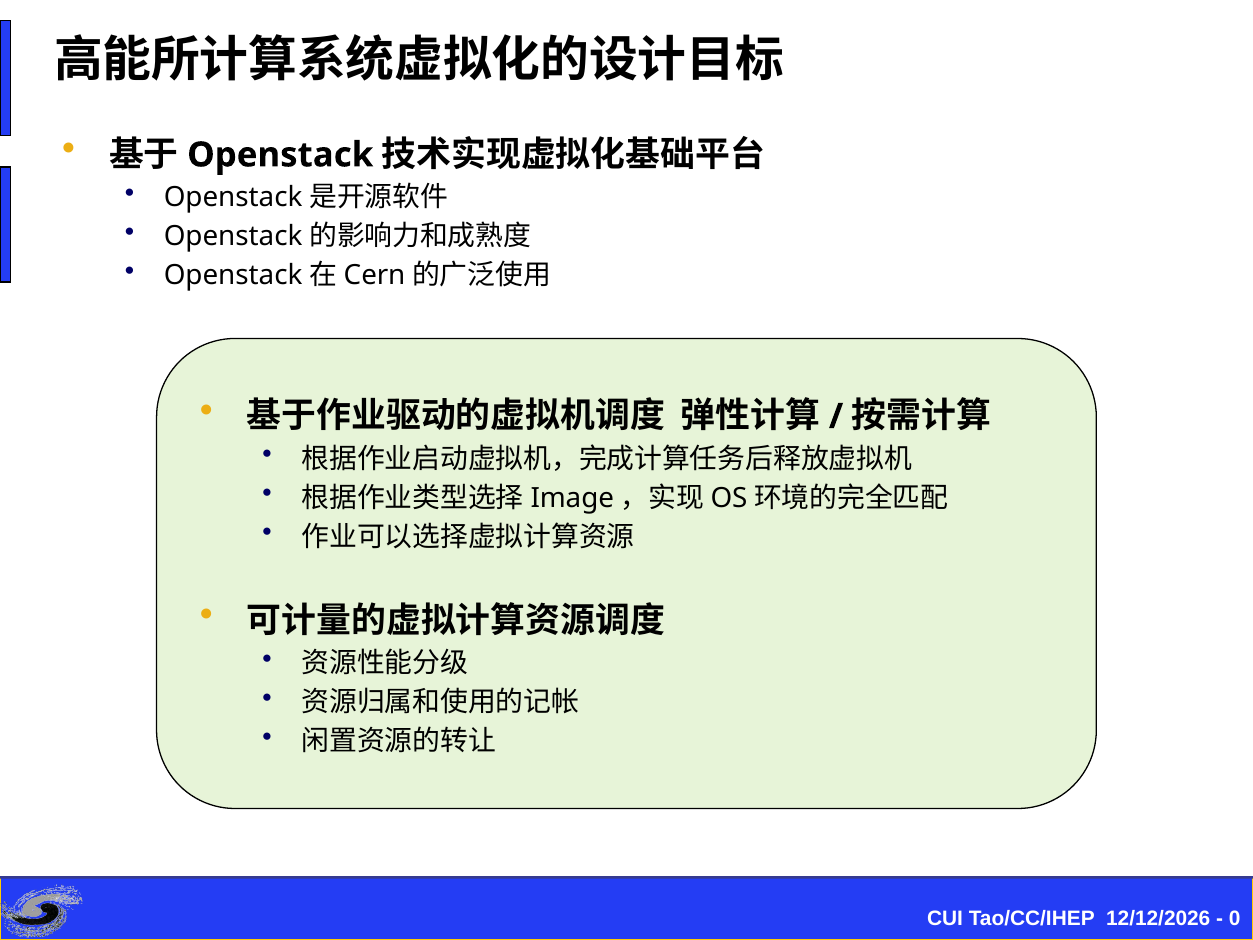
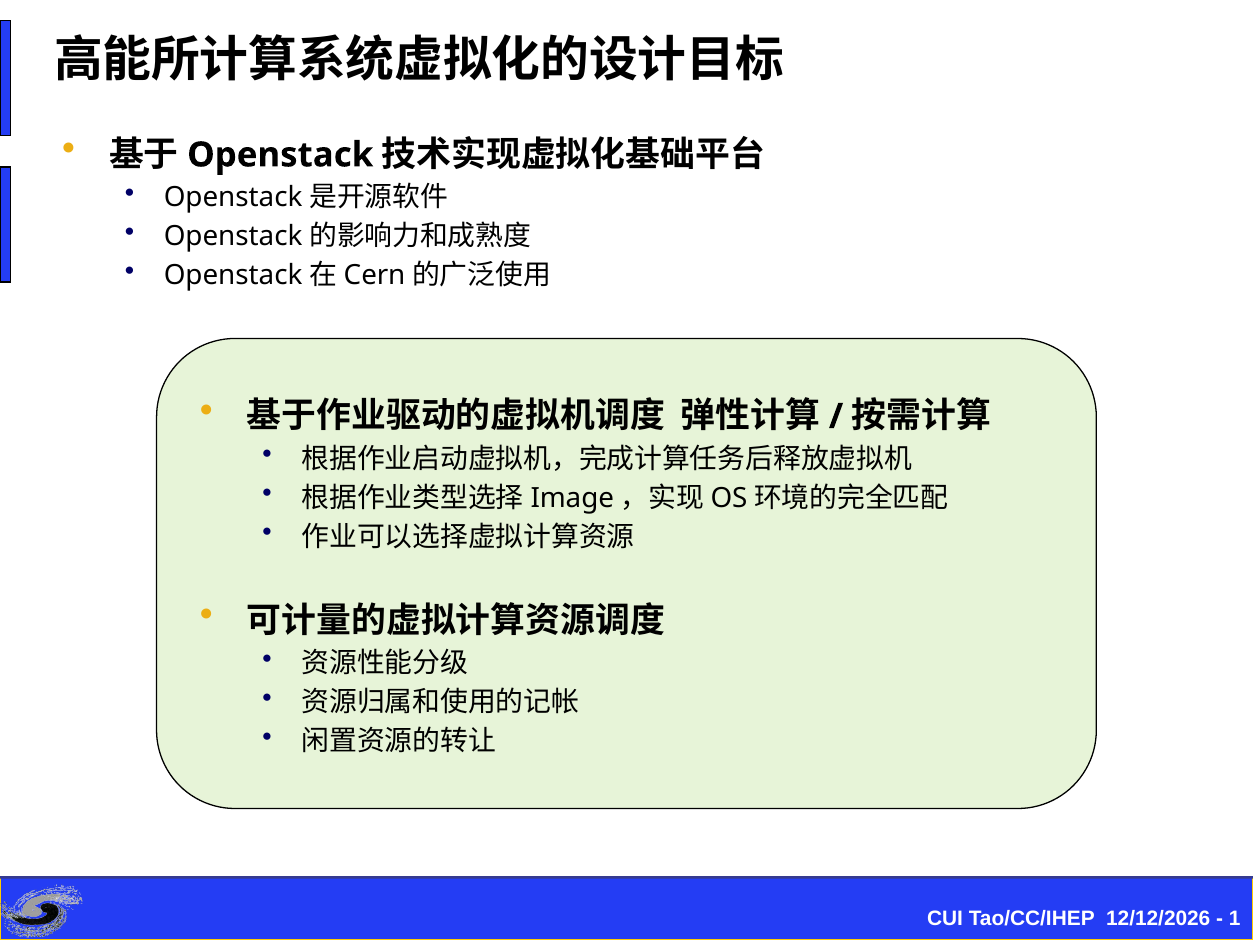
0: 0 -> 1
